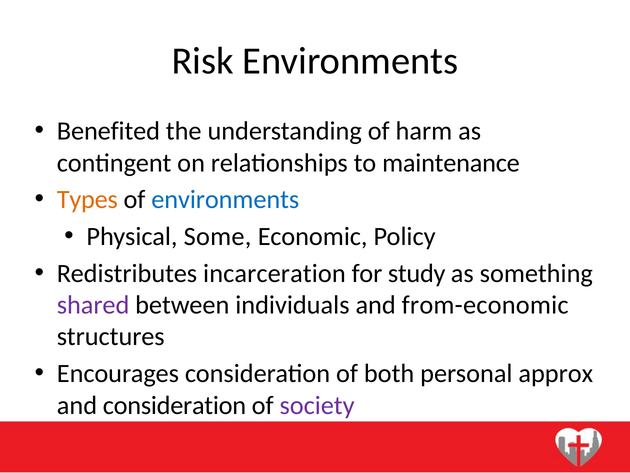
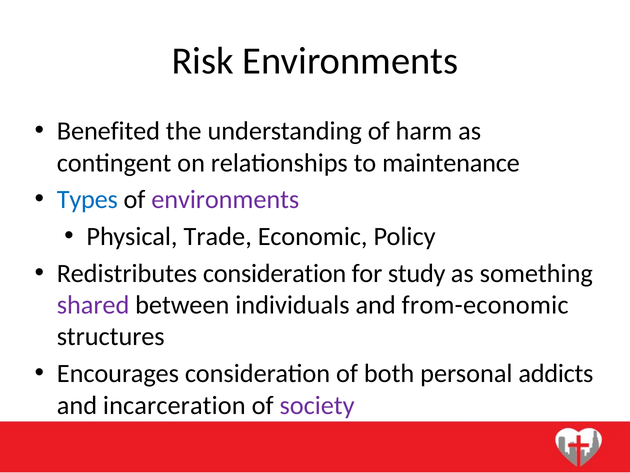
Types colour: orange -> blue
environments at (225, 200) colour: blue -> purple
Some: Some -> Trade
Redistributes incarceration: incarceration -> consideration
approx: approx -> addicts
and consideration: consideration -> incarceration
